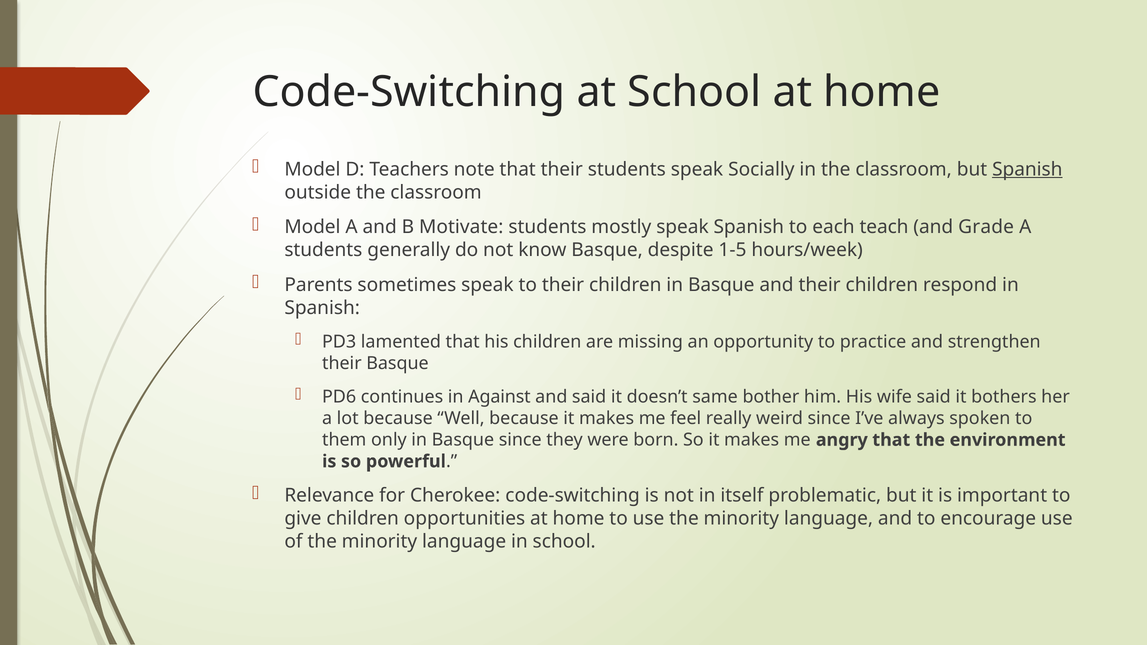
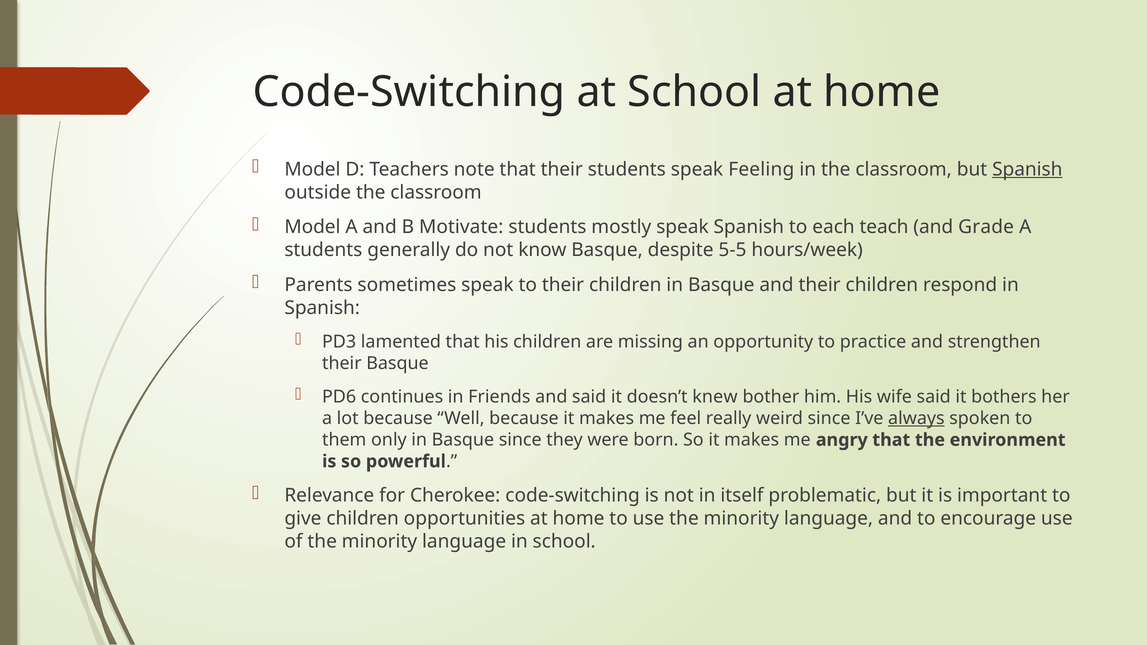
Socially: Socially -> Feeling
1-5: 1-5 -> 5-5
Against: Against -> Friends
same: same -> knew
always underline: none -> present
